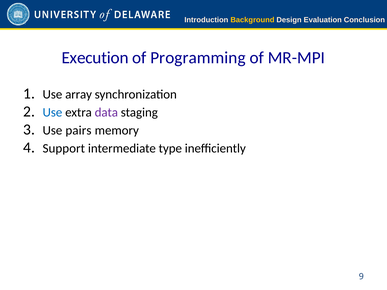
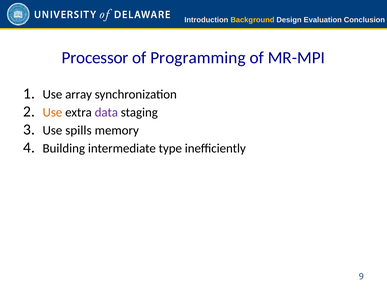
Execution: Execution -> Processor
Use at (52, 112) colour: blue -> orange
pairs: pairs -> spills
Support: Support -> Building
